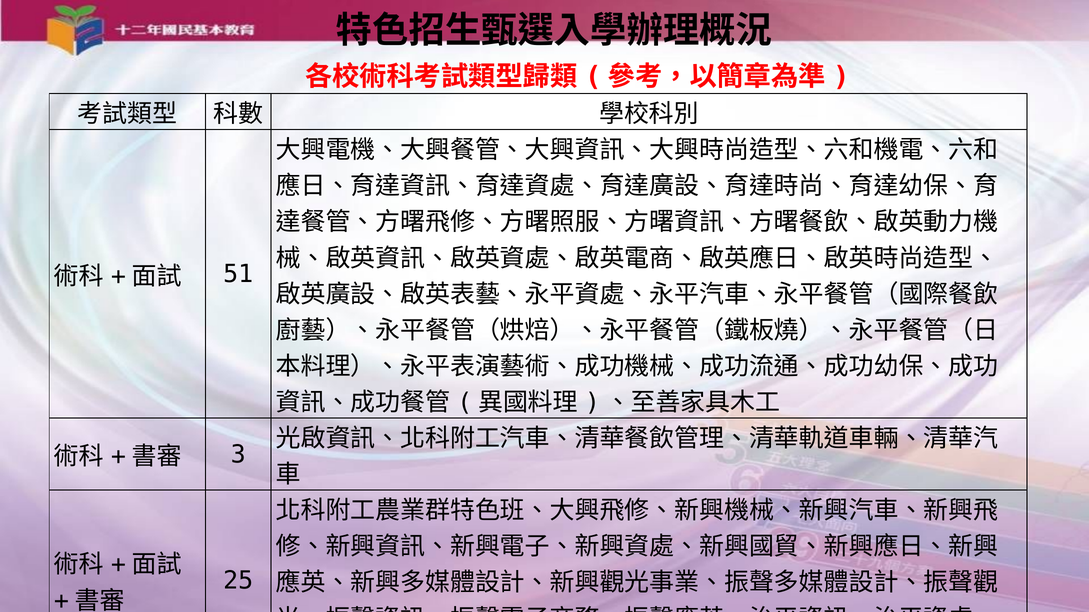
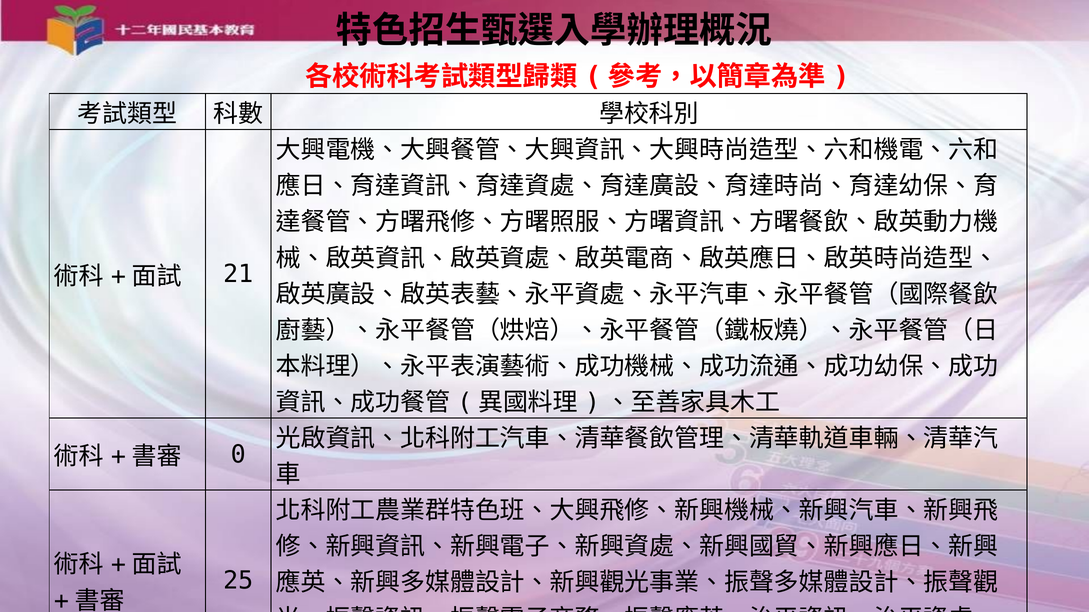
51: 51 -> 21
3: 3 -> 0
